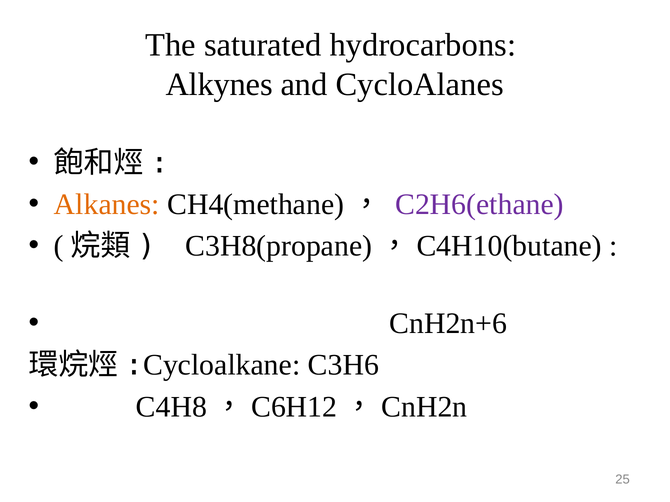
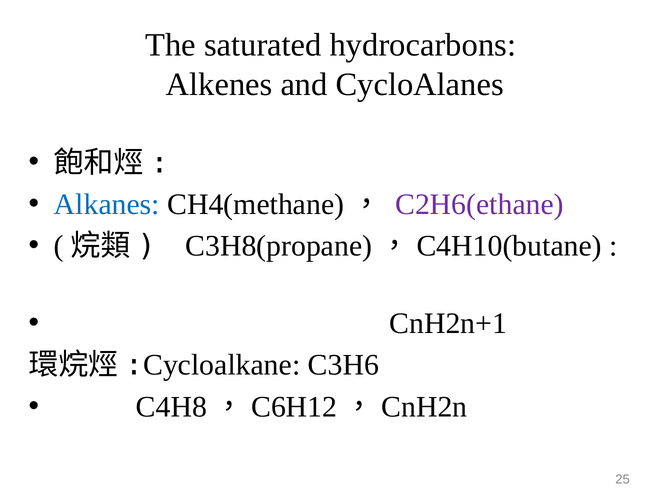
Alkynes: Alkynes -> Alkenes
Alkanes colour: orange -> blue
CnH2n+6: CnH2n+6 -> CnH2n+1
